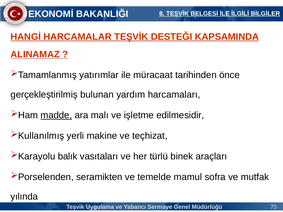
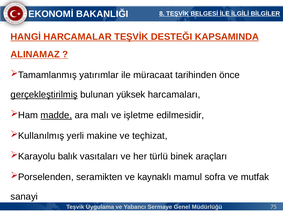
gerçekleştirilmiş underline: none -> present
yardım: yardım -> yüksek
temelde: temelde -> kaynaklı
yılında: yılında -> sanayi
